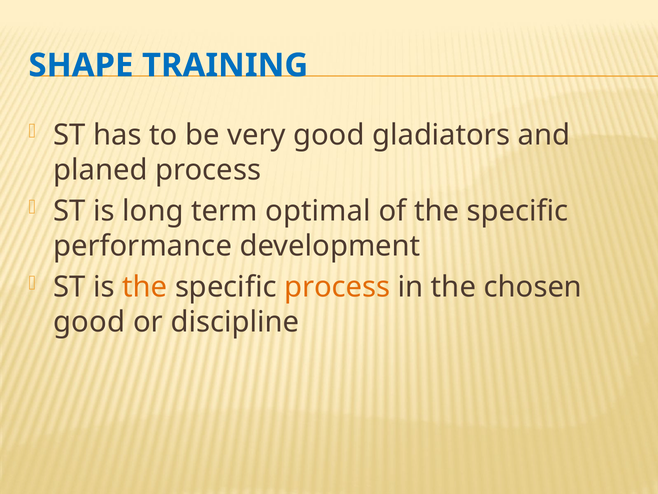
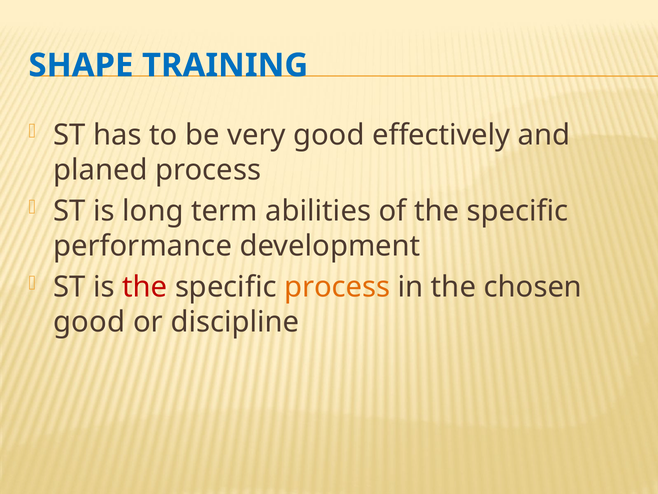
gladiators: gladiators -> effectively
optimal: optimal -> abilities
the at (145, 287) colour: orange -> red
